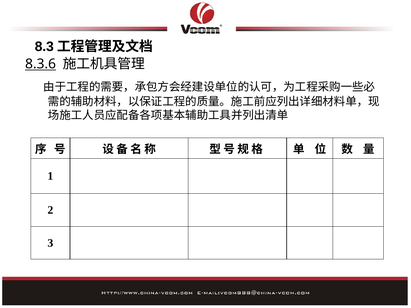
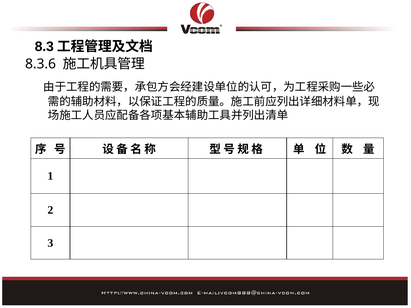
8.3.6 underline: present -> none
